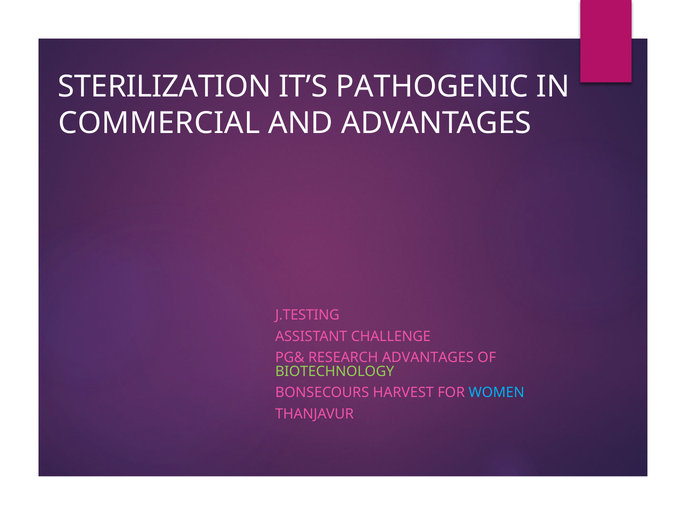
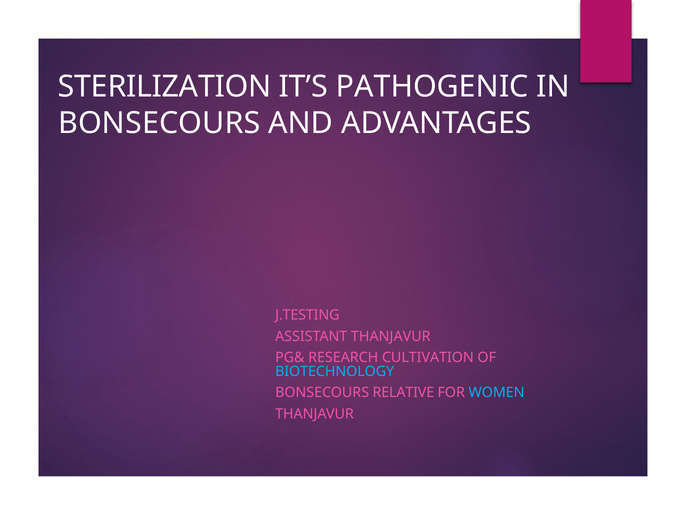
COMMERCIAL at (159, 123): COMMERCIAL -> BONSECOURS
ASSISTANT CHALLENGE: CHALLENGE -> THANJAVUR
RESEARCH ADVANTAGES: ADVANTAGES -> CULTIVATION
BIOTECHNOLOGY colour: light green -> light blue
HARVEST: HARVEST -> RELATIVE
